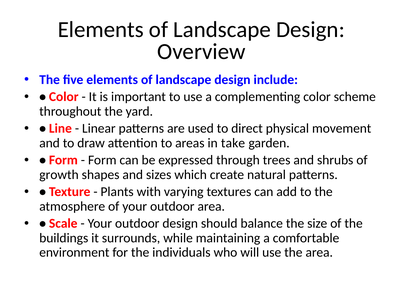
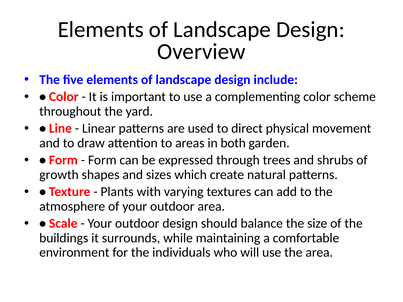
take: take -> both
